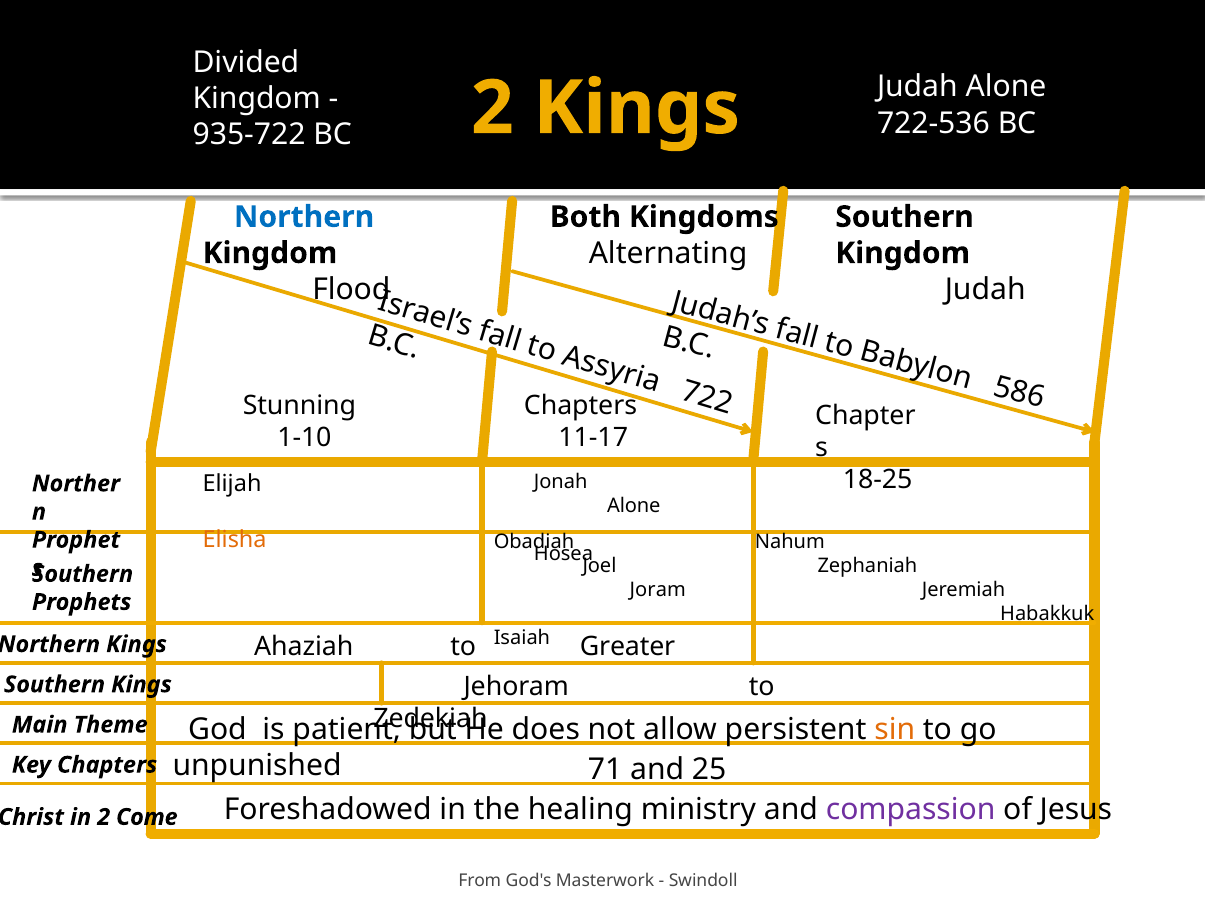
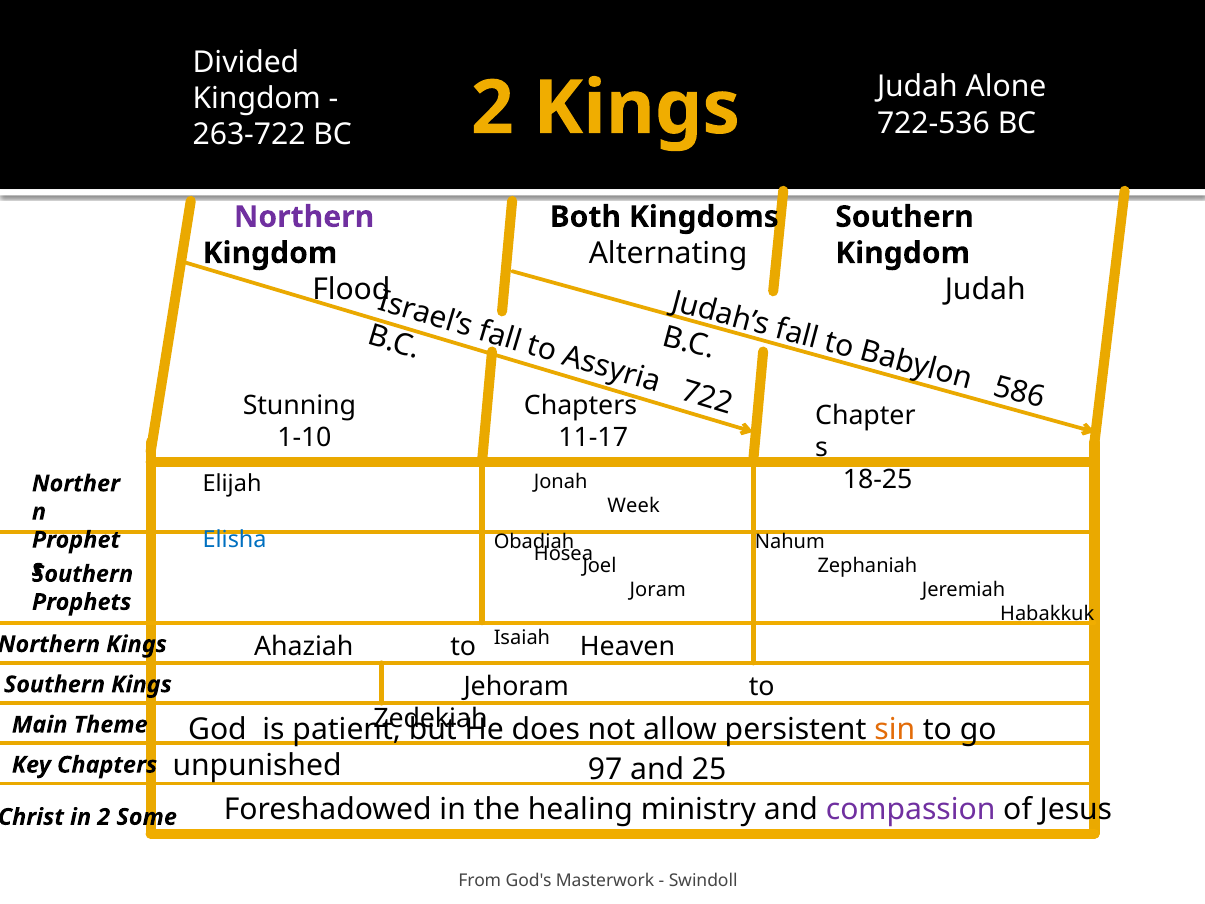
935-722: 935-722 -> 263-722
Northern at (304, 217) colour: blue -> purple
Alone at (634, 505): Alone -> Week
Elisha colour: orange -> blue
Greater: Greater -> Heaven
71: 71 -> 97
Come: Come -> Some
